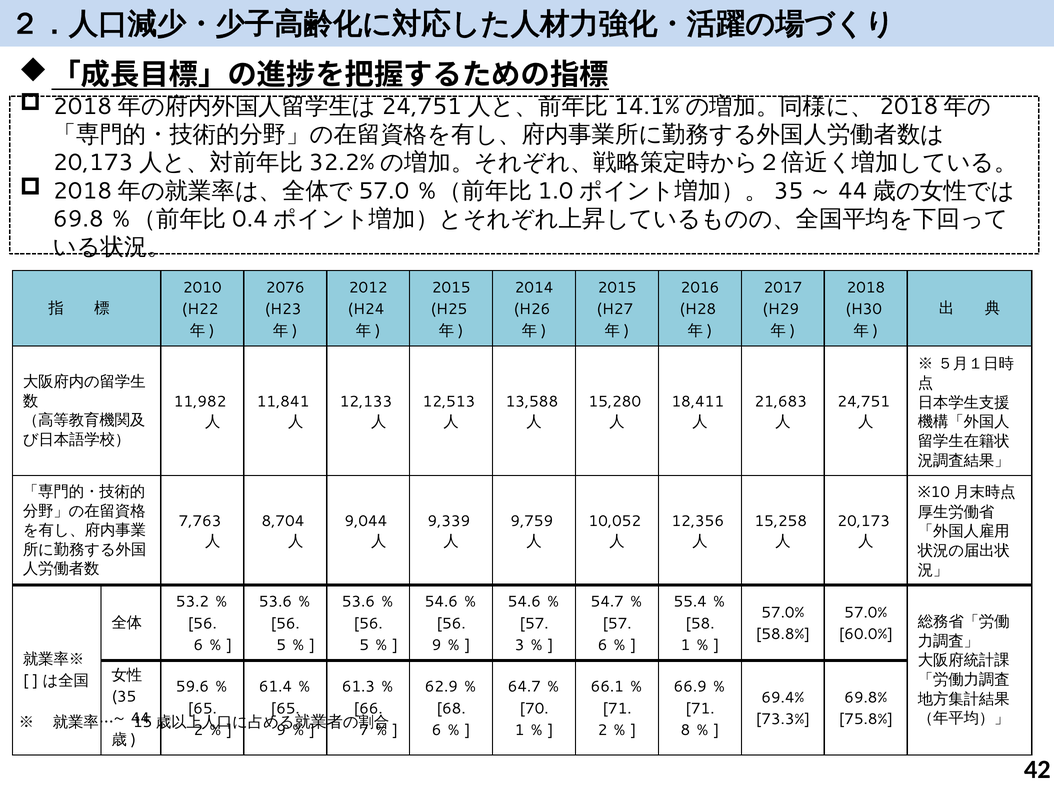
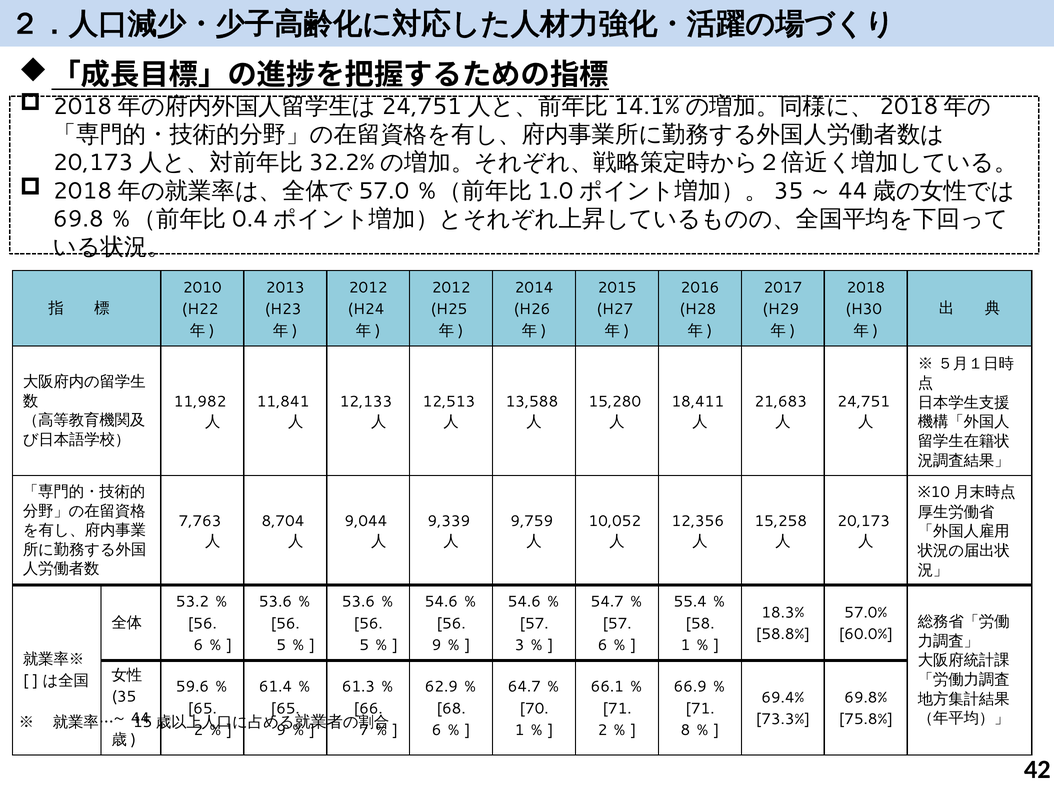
2076: 2076 -> 2013
2015 at (451, 288): 2015 -> 2012
57.0% at (783, 613): 57.0% -> 18.3%
